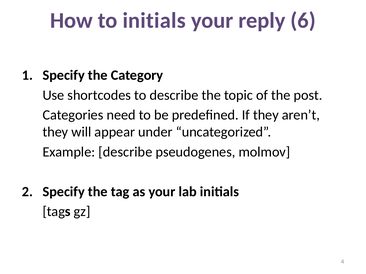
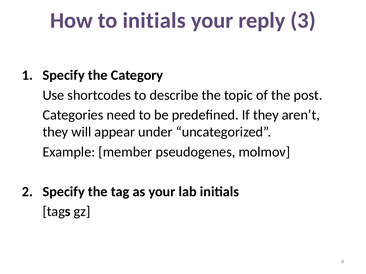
6: 6 -> 3
Example describe: describe -> member
